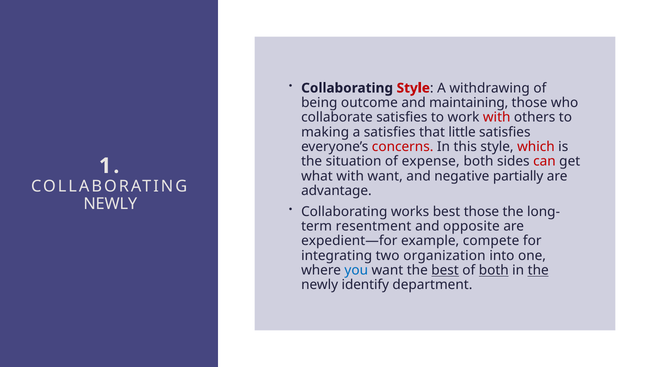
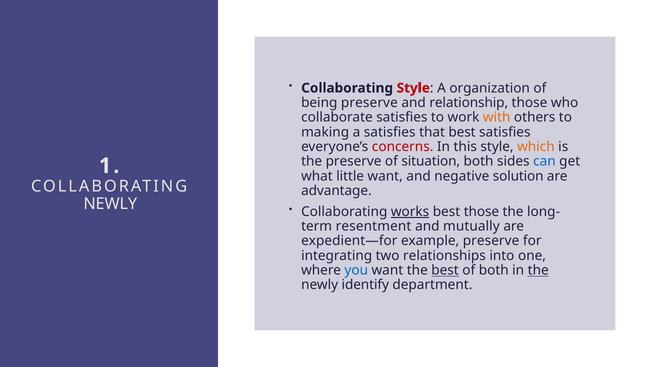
withdrawing: withdrawing -> organization
being outcome: outcome -> preserve
maintaining: maintaining -> relationship
with at (497, 117) colour: red -> orange
that little: little -> best
which colour: red -> orange
the situation: situation -> preserve
expense: expense -> situation
can colour: red -> blue
what with: with -> little
partially: partially -> solution
works underline: none -> present
opposite: opposite -> mutually
example compete: compete -> preserve
organization: organization -> relationships
both at (494, 270) underline: present -> none
